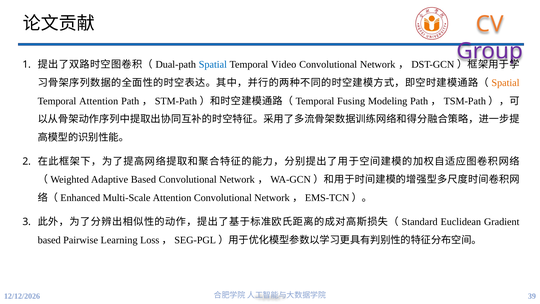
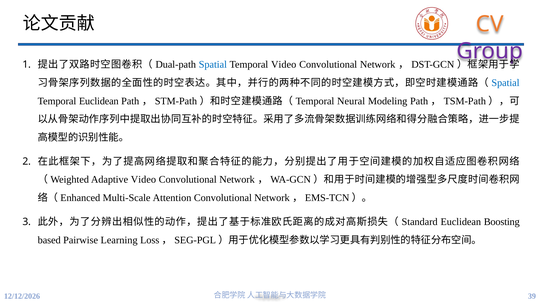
Spatial at (505, 83) colour: orange -> blue
Temporal Attention: Attention -> Euclidean
Fusing: Fusing -> Neural
Adaptive Based: Based -> Video
Gradient: Gradient -> Boosting
